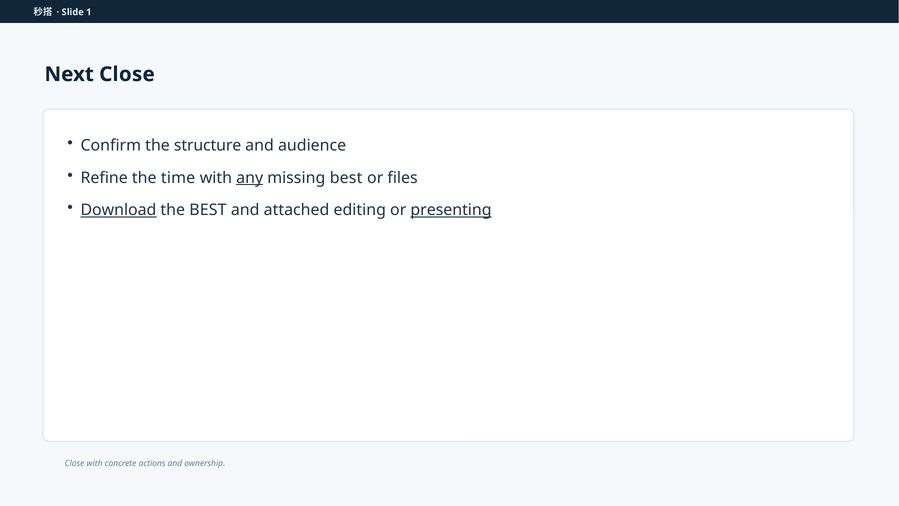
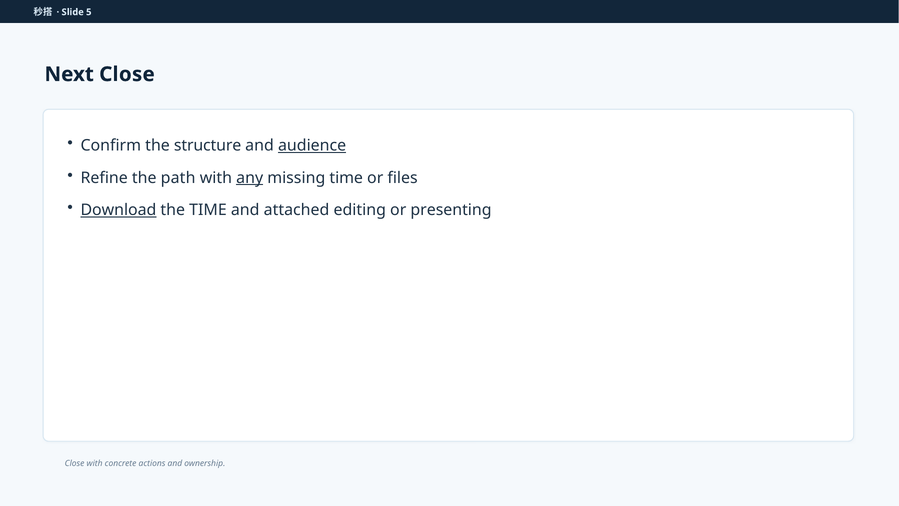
1: 1 -> 5
audience underline: none -> present
time: time -> path
missing best: best -> time
the BEST: BEST -> TIME
presenting underline: present -> none
